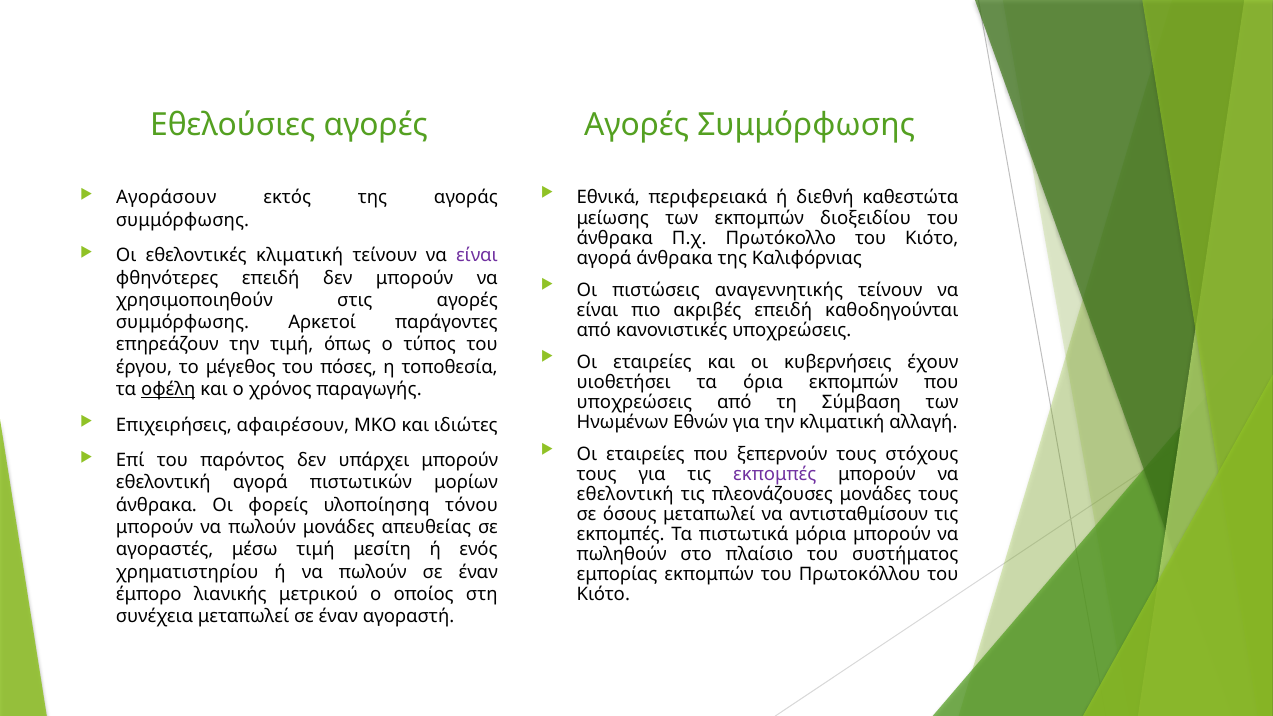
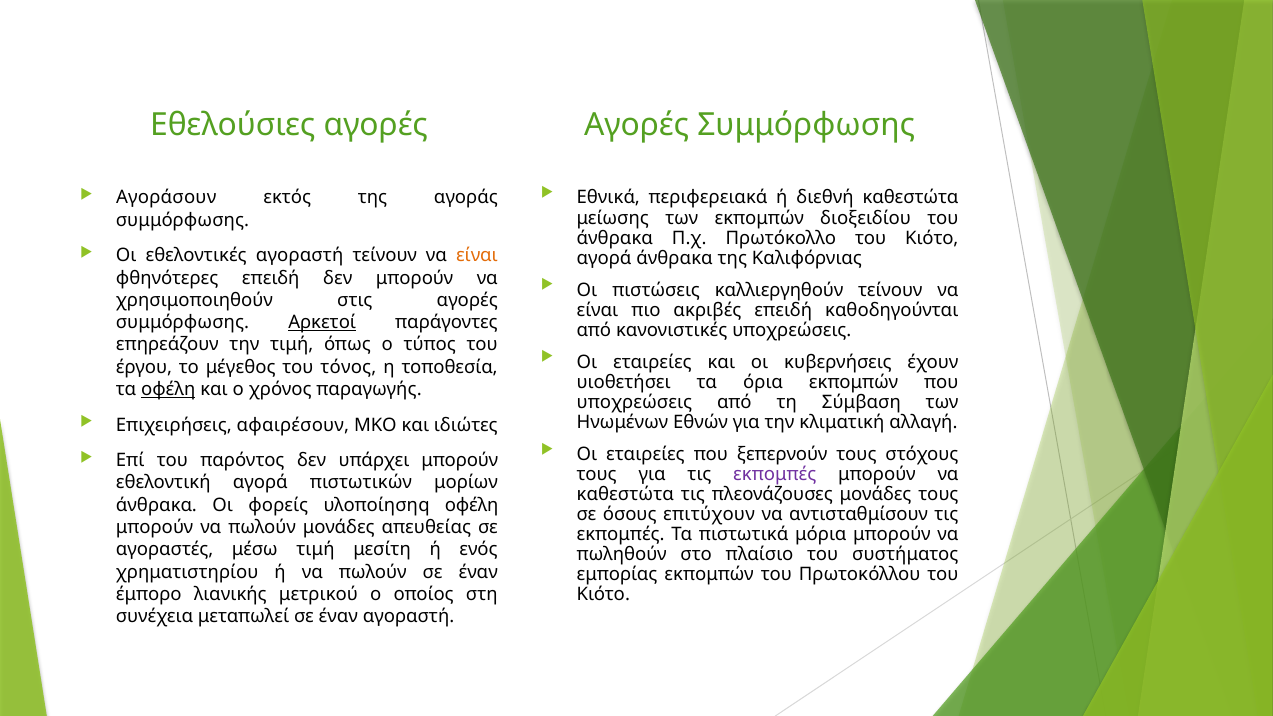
εθελοντικές κλιματική: κλιματική -> αγοραστή
είναι at (477, 256) colour: purple -> orange
αναγεννητικής: αναγεννητικής -> καλλιεργηθούν
Αρκετοί underline: none -> present
πόσες: πόσες -> τόνος
εθελοντική at (625, 495): εθελοντική -> καθεστώτα
υλοποίησηq τόνου: τόνου -> οφέλη
όσους μεταπωλεί: μεταπωλεί -> επιτύχουν
